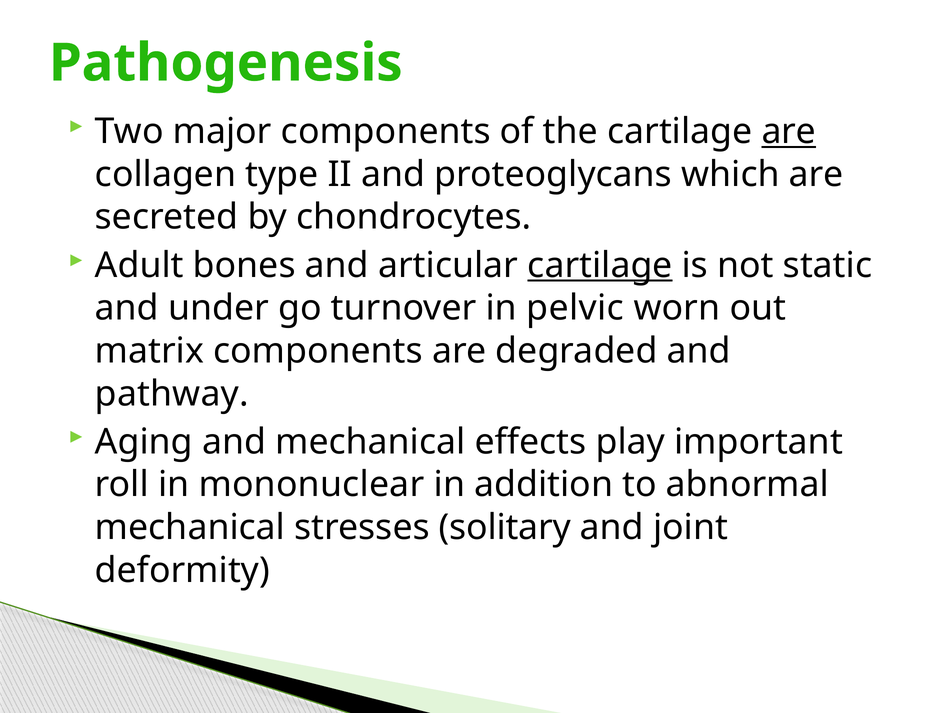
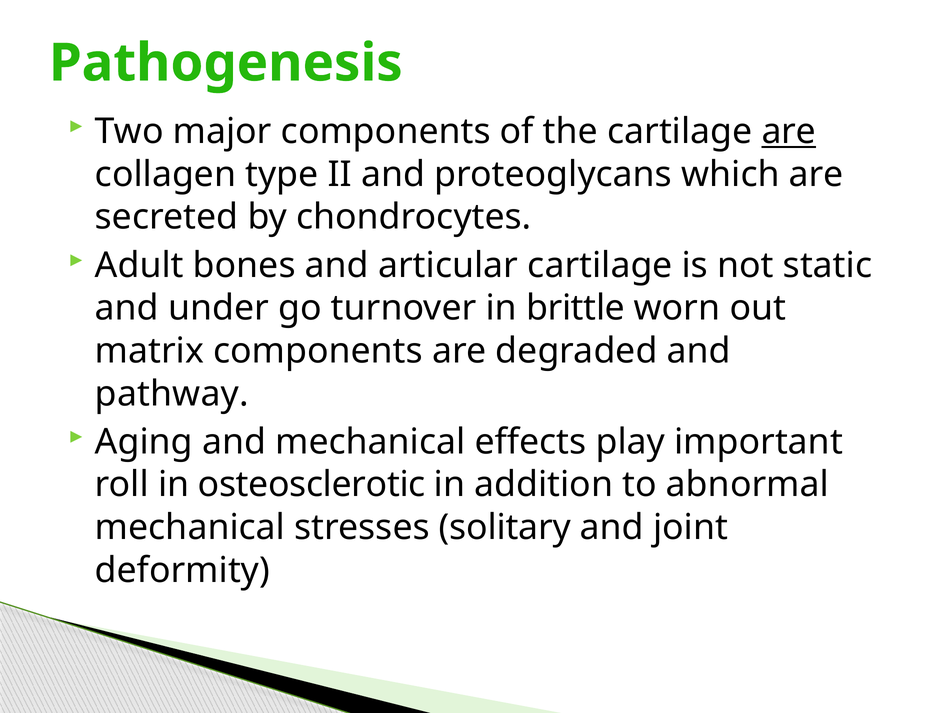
cartilage at (600, 265) underline: present -> none
pelvic: pelvic -> brittle
mononuclear: mononuclear -> osteosclerotic
